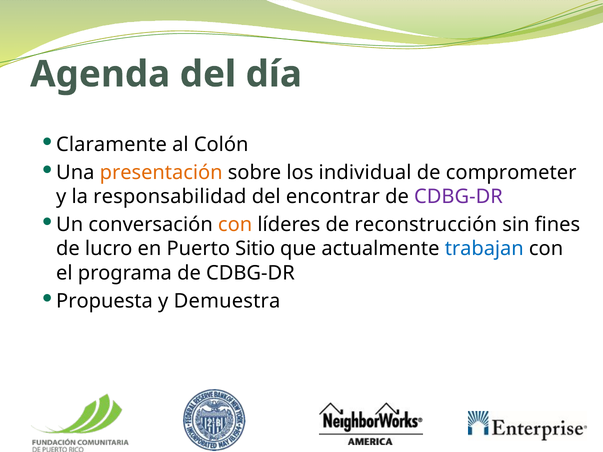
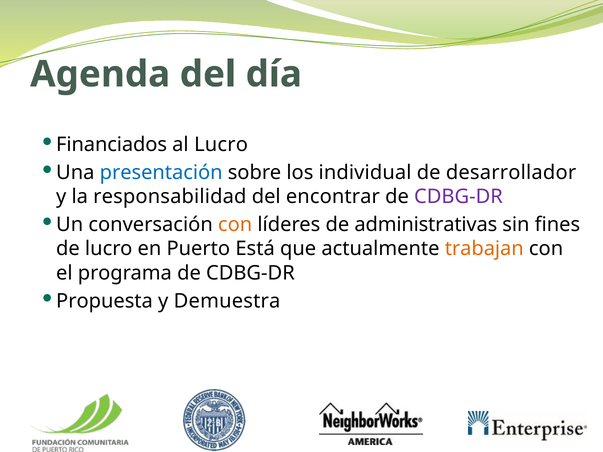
Claramente: Claramente -> Financiados
al Colón: Colón -> Lucro
presentación colour: orange -> blue
comprometer: comprometer -> desarrollador
reconstrucción: reconstrucción -> administrativas
Sitio: Sitio -> Está
trabajan colour: blue -> orange
